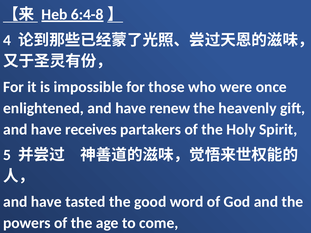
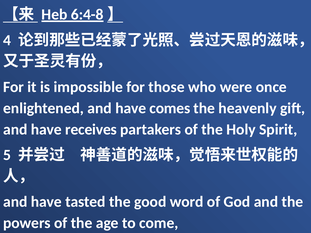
renew: renew -> comes
